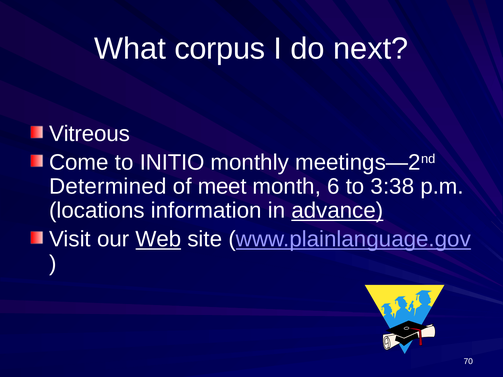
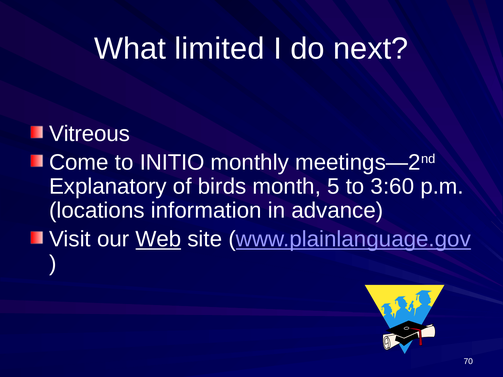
corpus: corpus -> limited
Determined: Determined -> Explanatory
meet: meet -> birds
6: 6 -> 5
3:38: 3:38 -> 3:60
advance underline: present -> none
